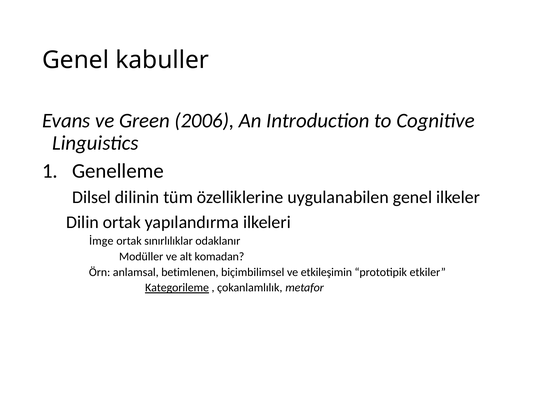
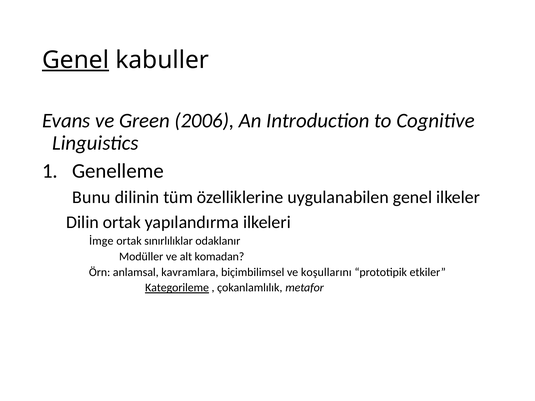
Genel at (76, 60) underline: none -> present
Dilsel: Dilsel -> Bunu
betimlenen: betimlenen -> kavramlara
etkileşimin: etkileşimin -> koşullarını
